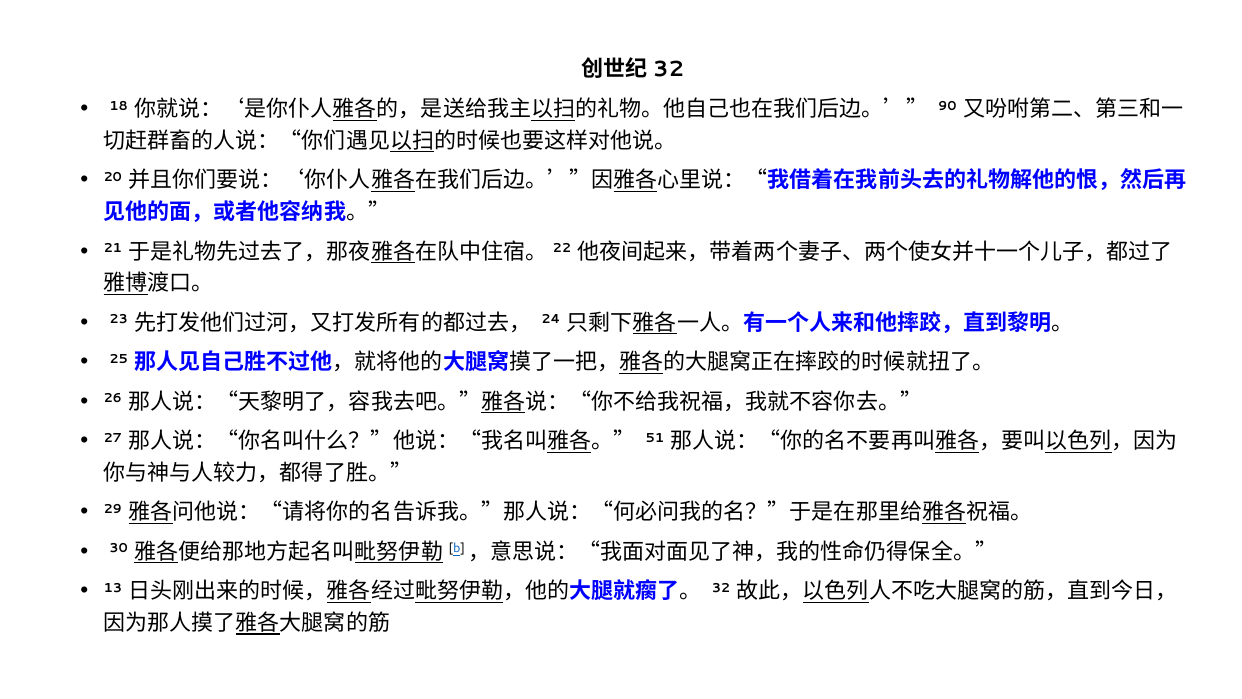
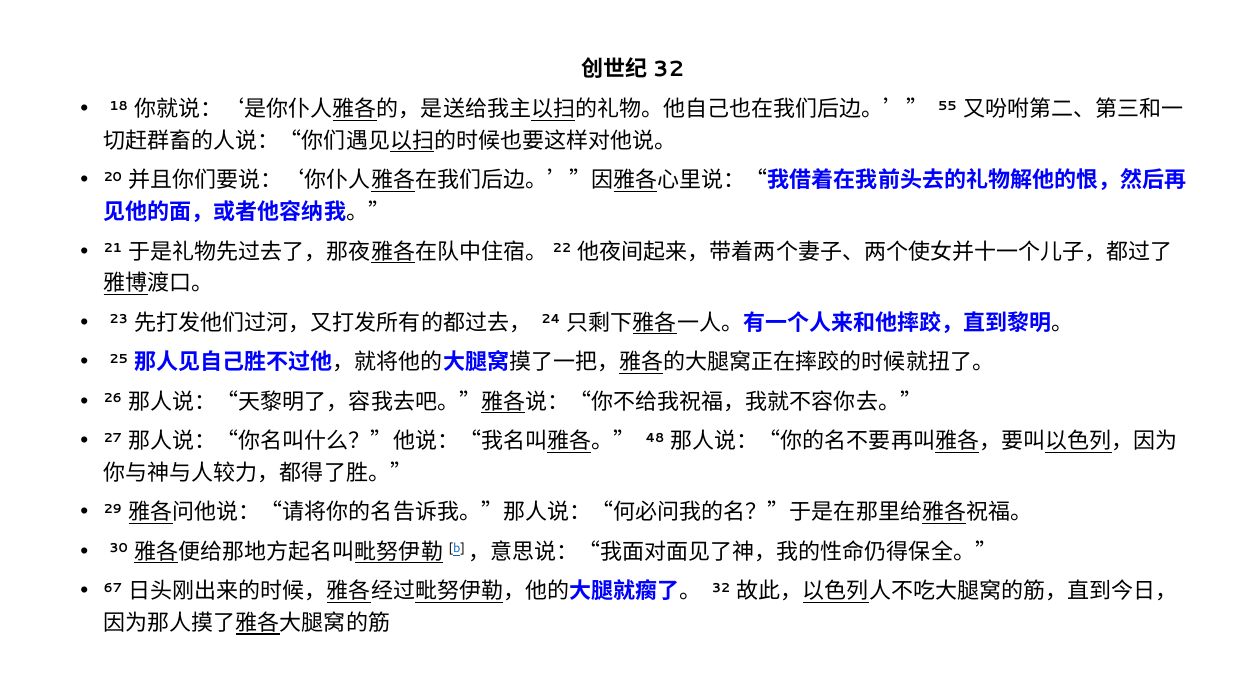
90: 90 -> 55
51: 51 -> 48
13: 13 -> 67
